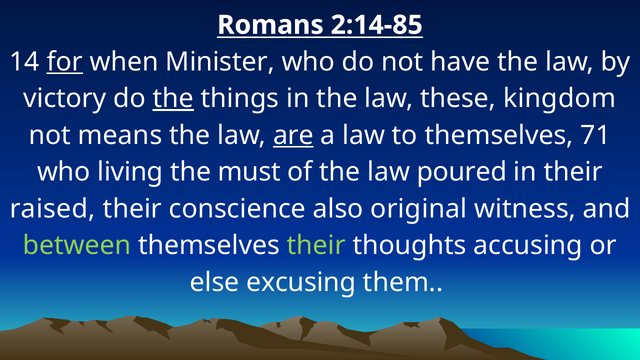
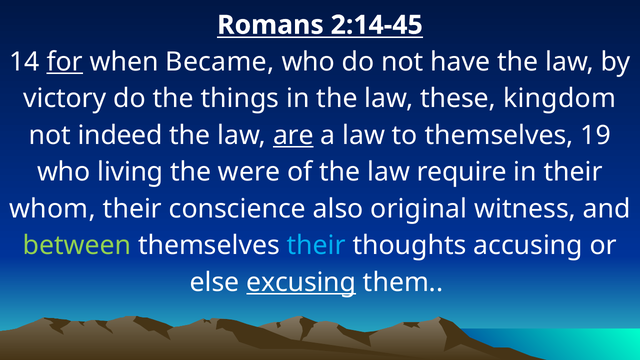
2:14-85: 2:14-85 -> 2:14-45
Minister: Minister -> Became
the at (173, 99) underline: present -> none
means: means -> indeed
71: 71 -> 19
must: must -> were
poured: poured -> require
raised: raised -> whom
their at (316, 246) colour: light green -> light blue
excusing underline: none -> present
